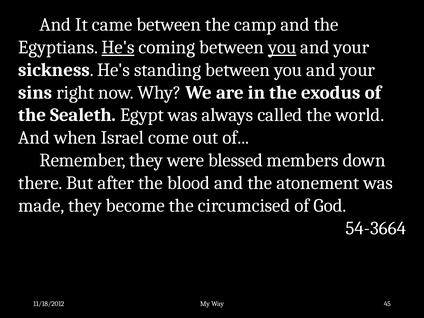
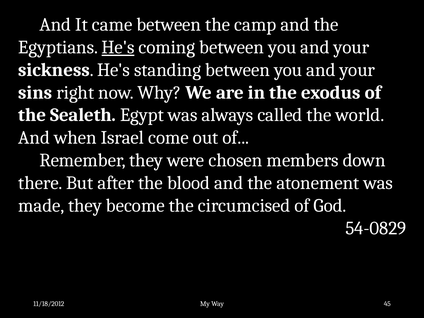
you at (282, 47) underline: present -> none
blessed: blessed -> chosen
54-3664: 54-3664 -> 54-0829
